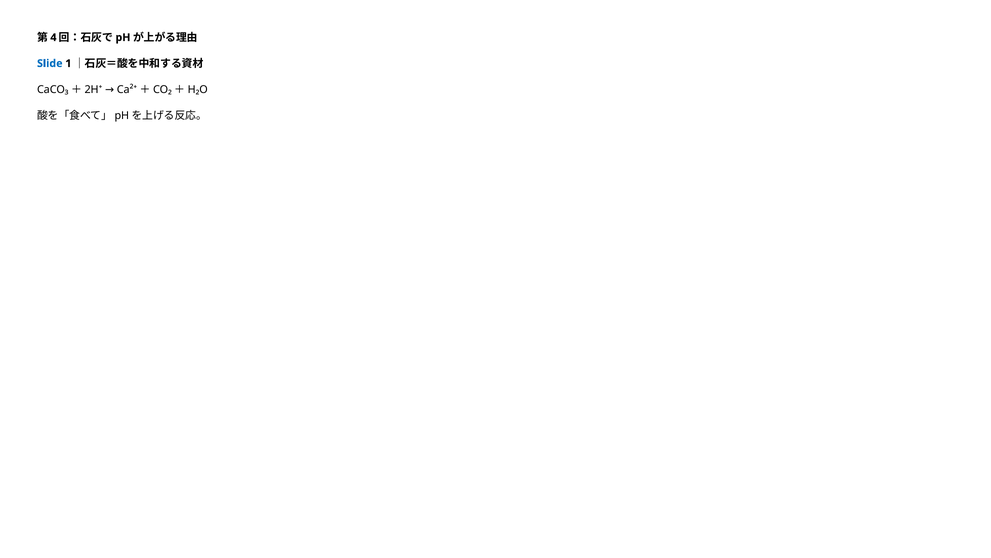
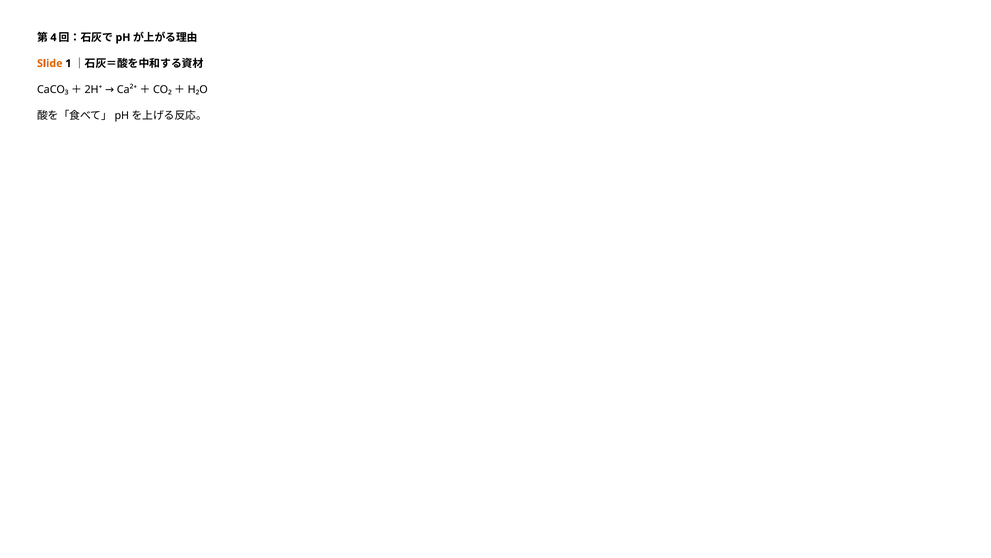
Slide colour: blue -> orange
